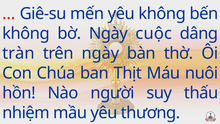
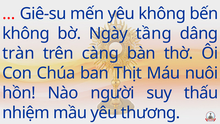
cuộc: cuộc -> tầng
trên ngày: ngày -> càng
